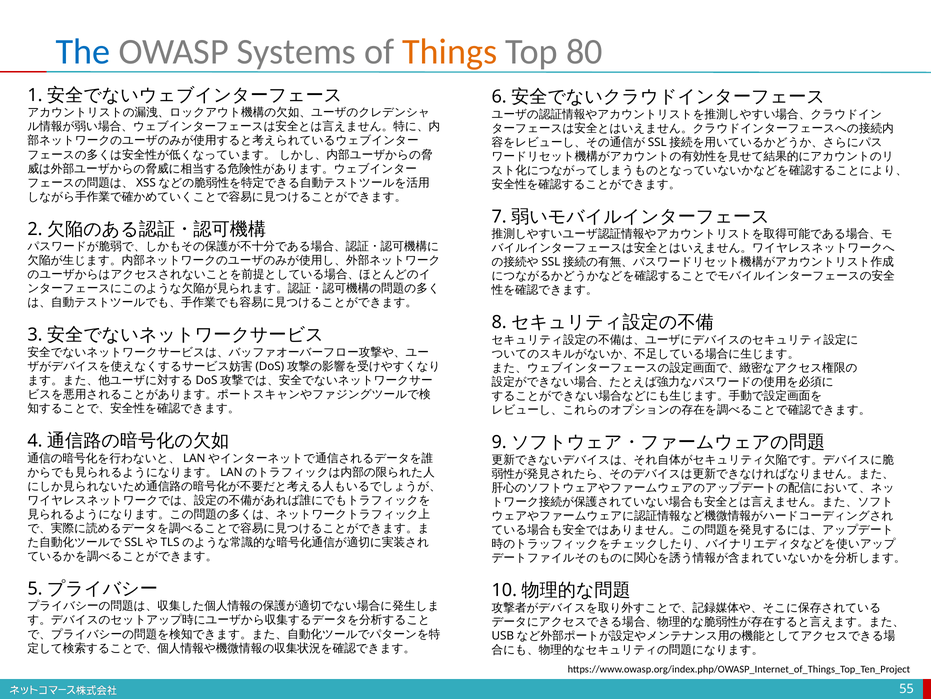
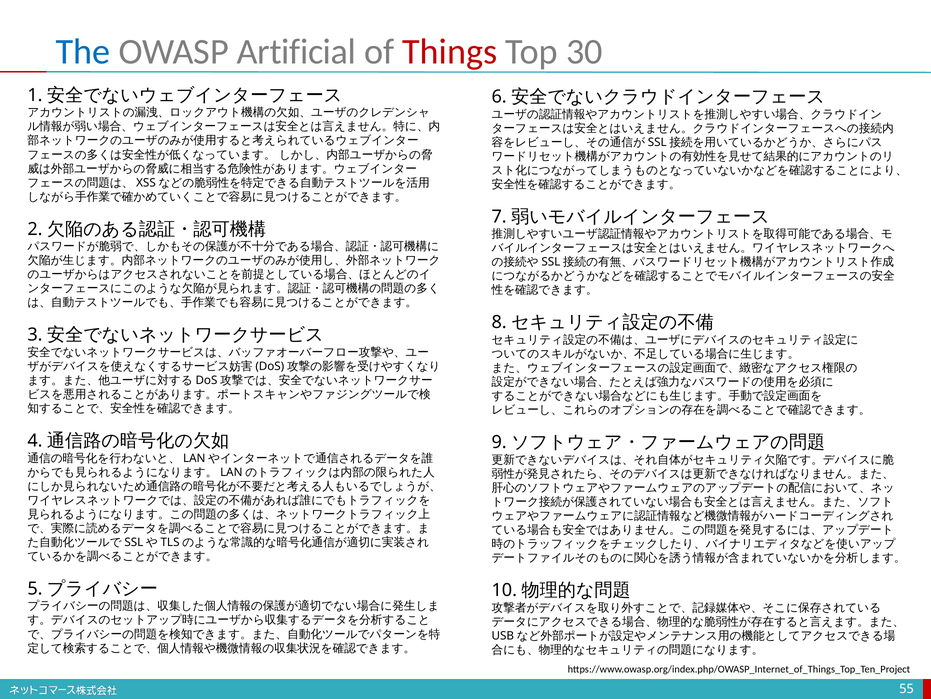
Systems: Systems -> Artificial
Things colour: orange -> red
80: 80 -> 30
